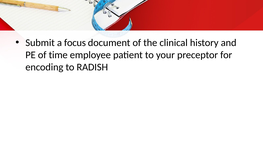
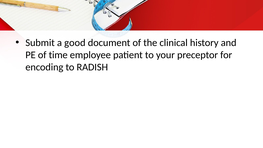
focus: focus -> good
